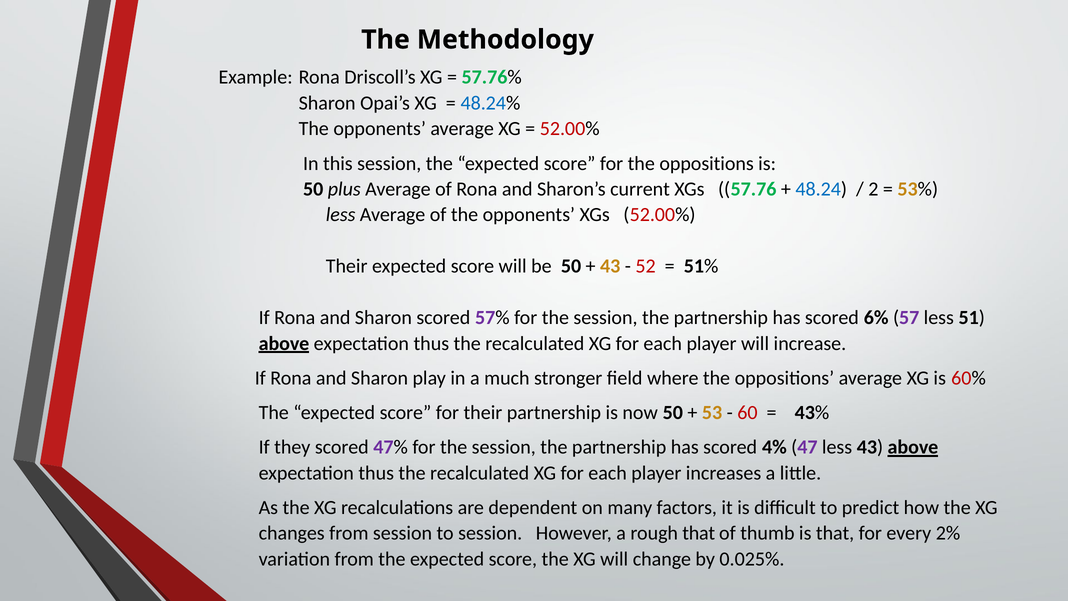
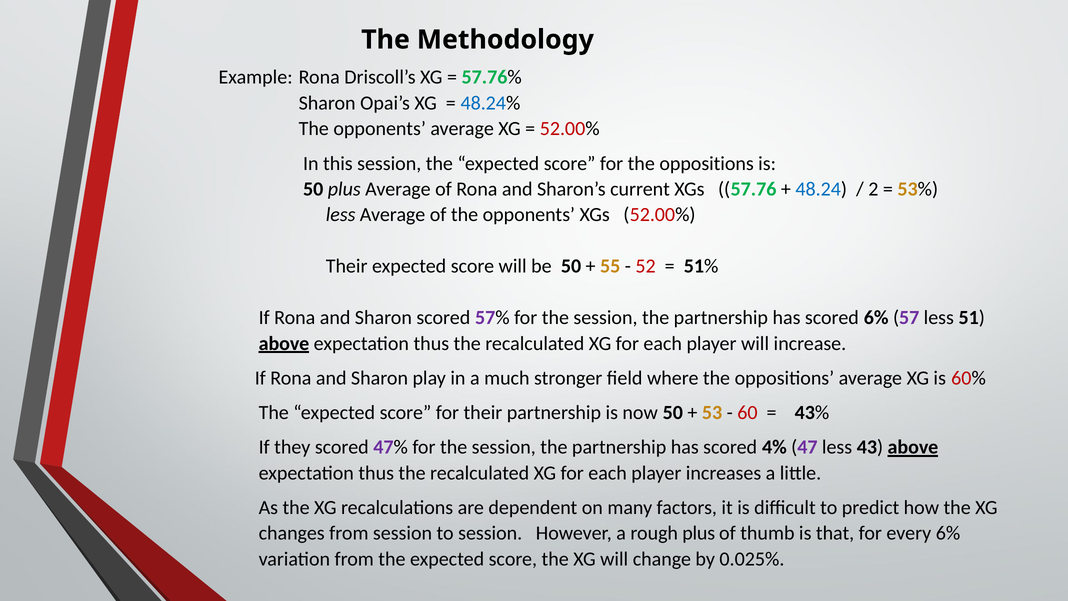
43 at (610, 266): 43 -> 55
rough that: that -> plus
every 2%: 2% -> 6%
